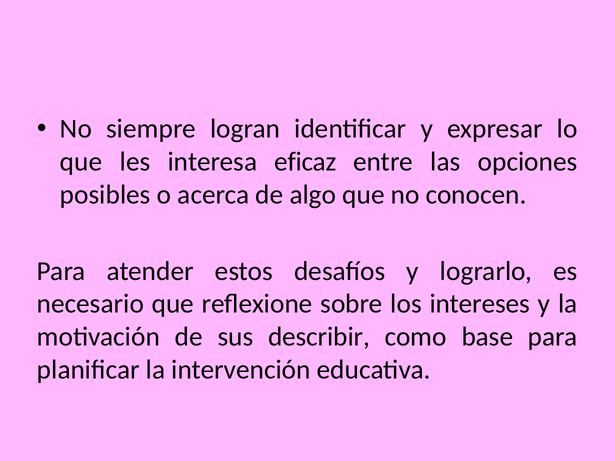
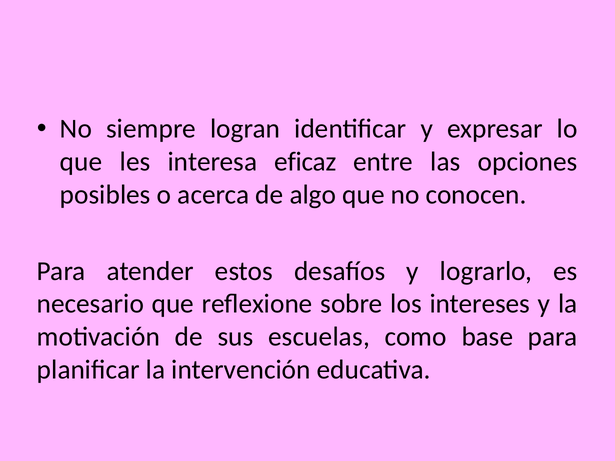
describir: describir -> escuelas
